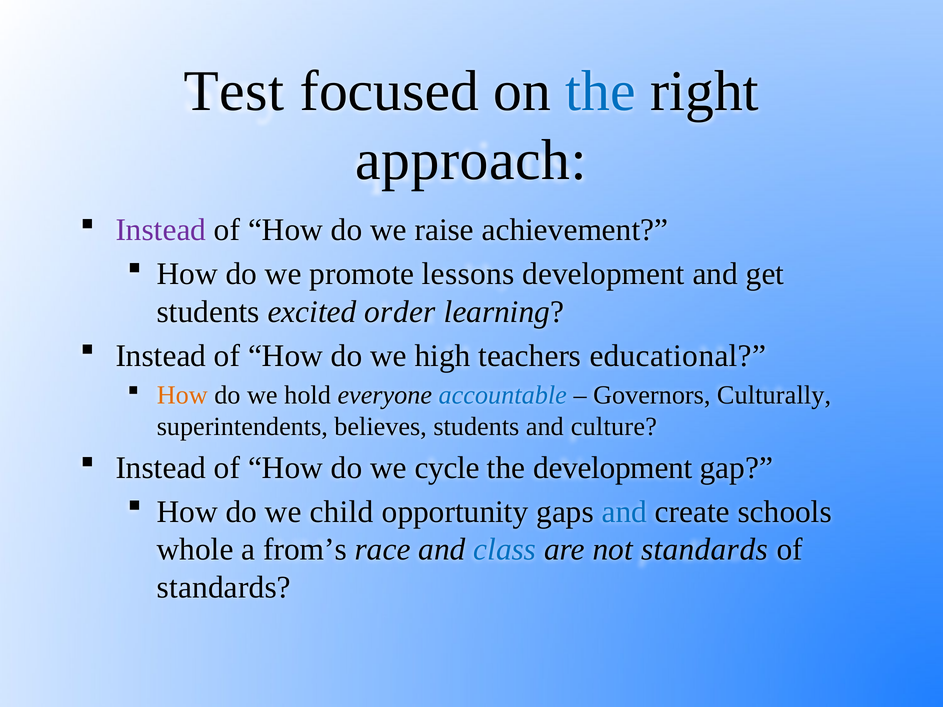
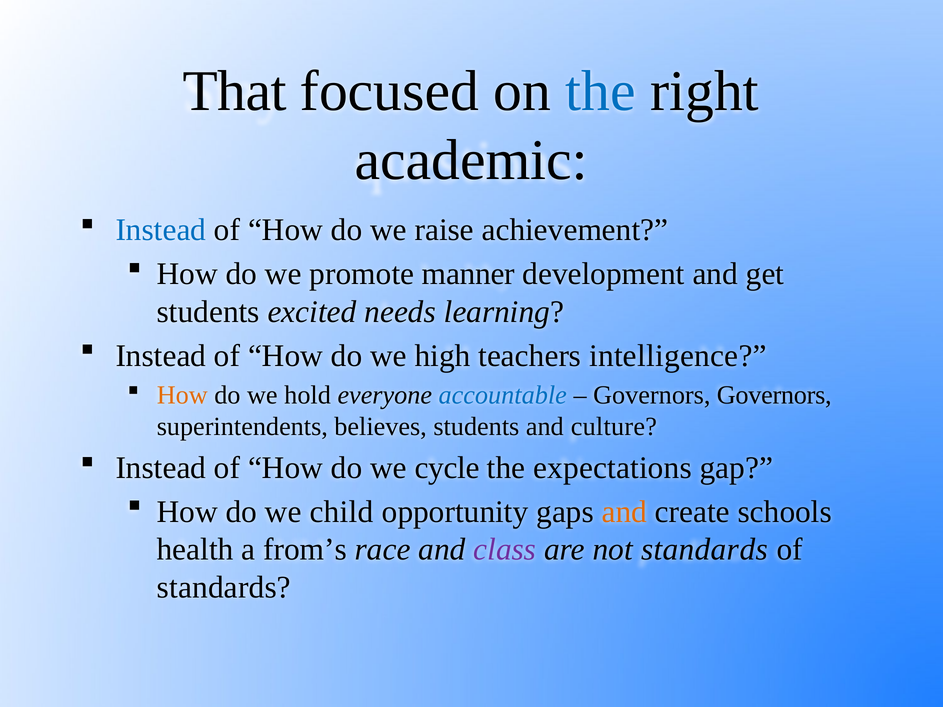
Test: Test -> That
approach: approach -> academic
Instead at (161, 230) colour: purple -> blue
lessons: lessons -> manner
order: order -> needs
educational: educational -> intelligence
Governors Culturally: Culturally -> Governors
the development: development -> expectations
and at (624, 512) colour: blue -> orange
whole: whole -> health
class colour: blue -> purple
